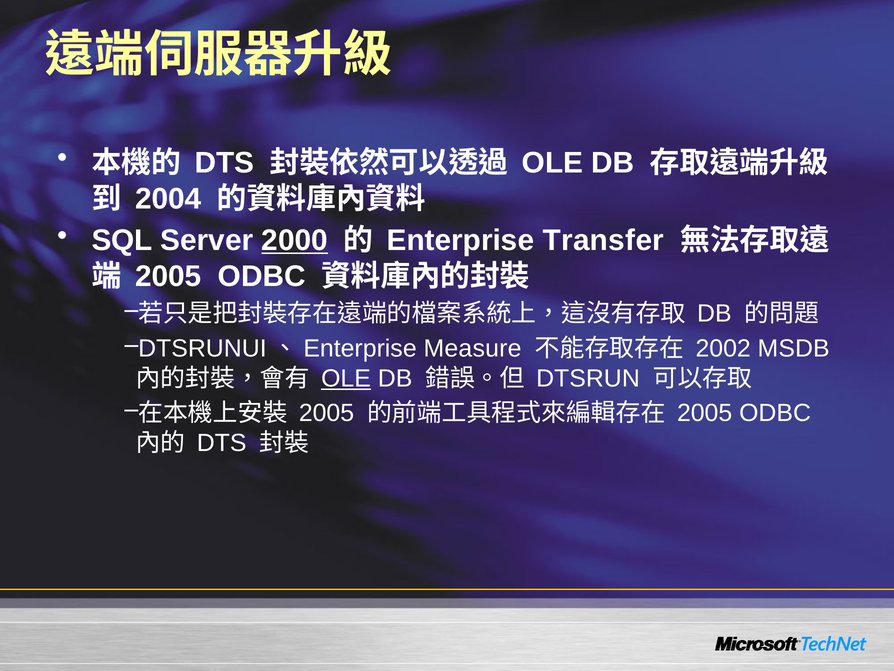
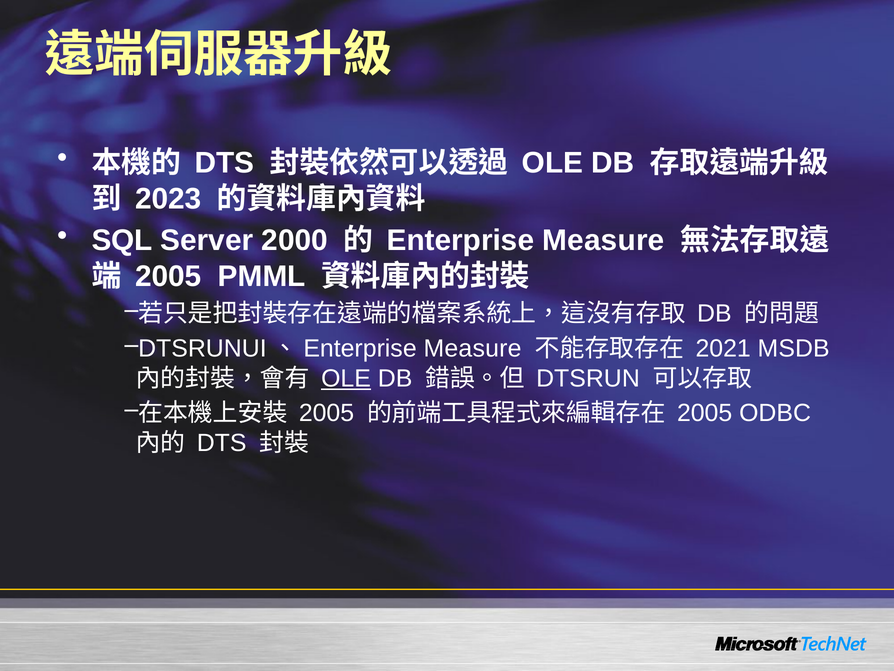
2004: 2004 -> 2023
2000 underline: present -> none
Enterprise Transfer: Transfer -> Measure
ODBC at (262, 276): ODBC -> PMML
2002: 2002 -> 2021
